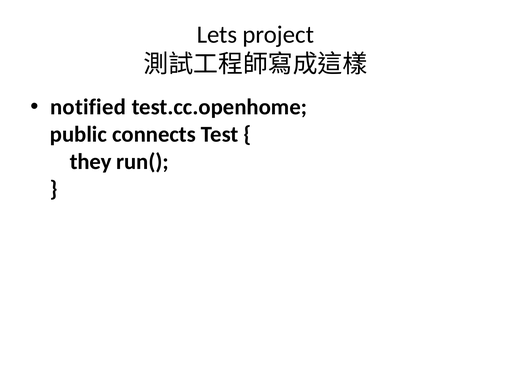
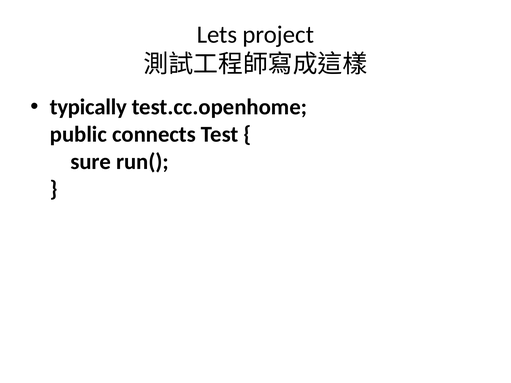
notified: notified -> typically
they: they -> sure
